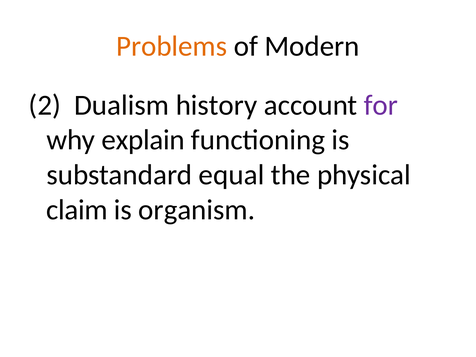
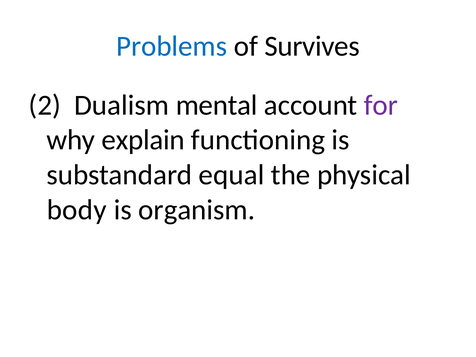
Problems colour: orange -> blue
Modern: Modern -> Survives
history: history -> mental
claim: claim -> body
